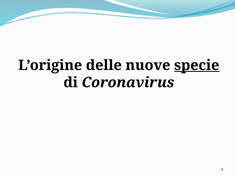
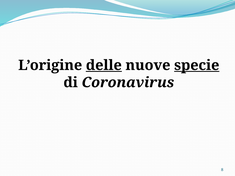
delle underline: none -> present
